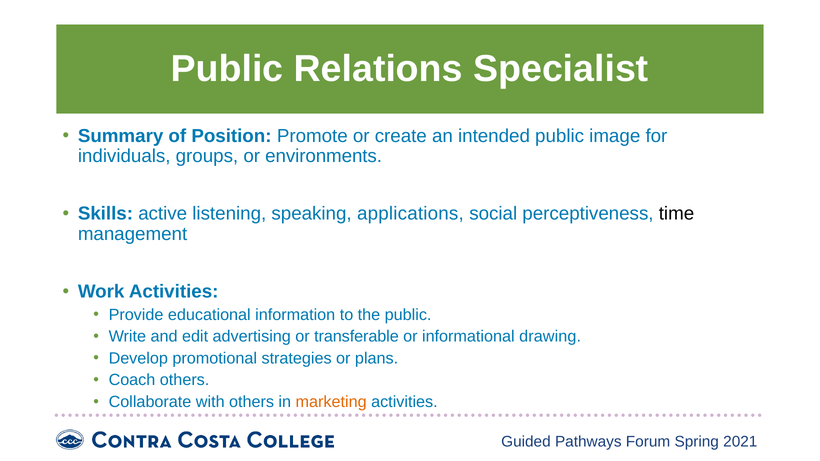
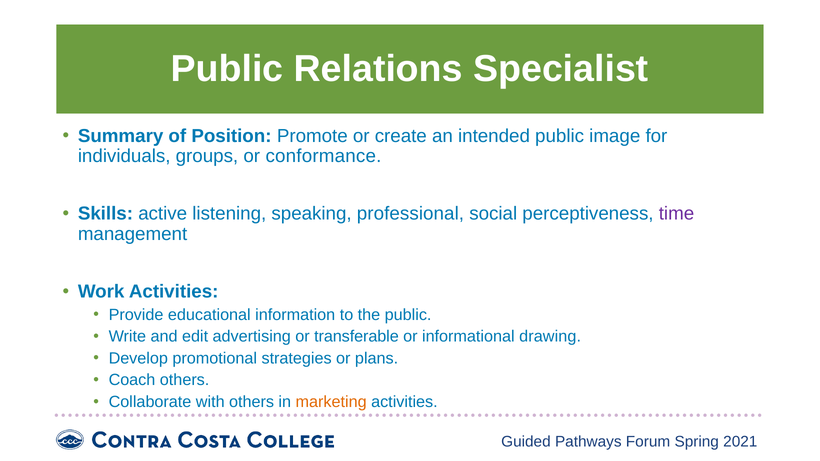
environments: environments -> conformance
applications: applications -> professional
time colour: black -> purple
